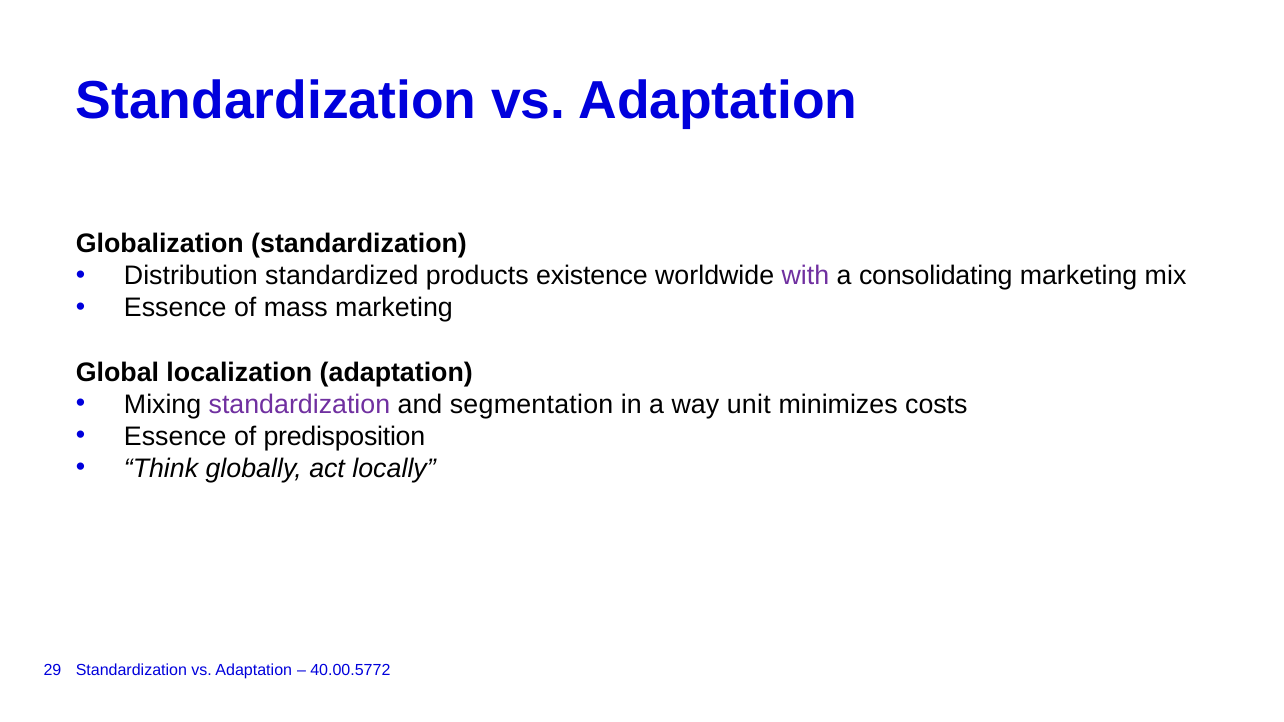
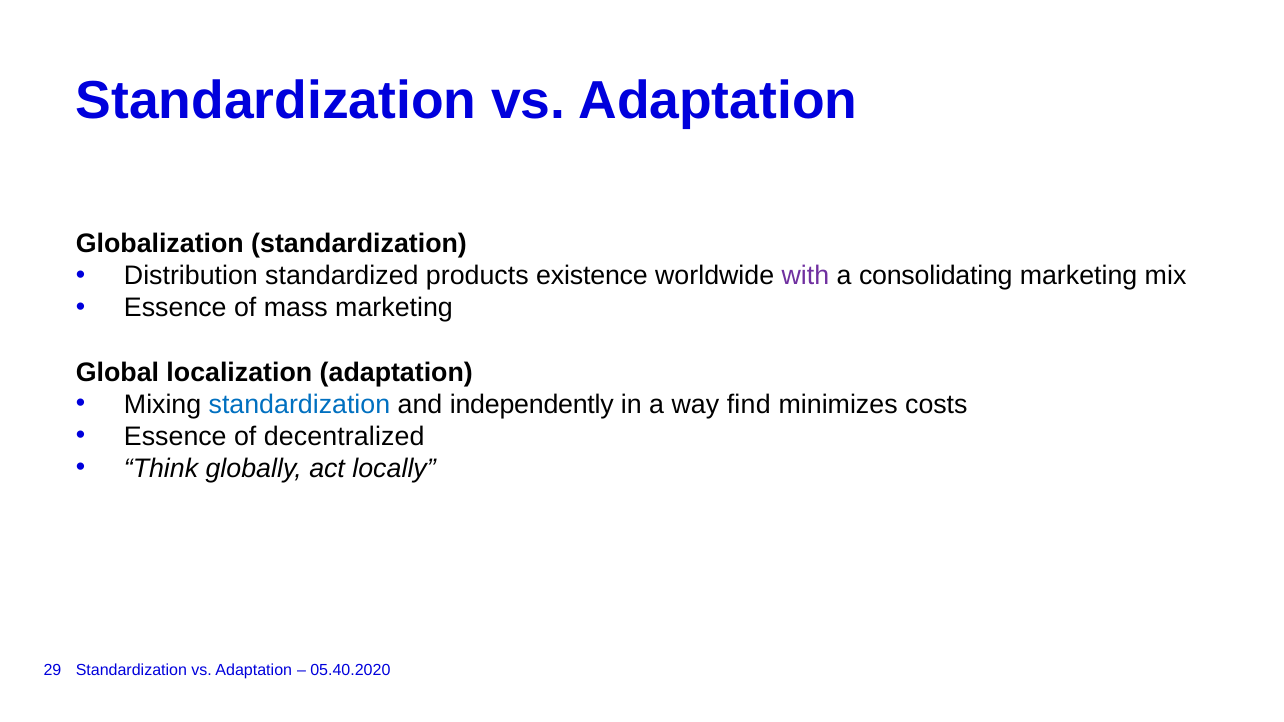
standardization at (299, 404) colour: purple -> blue
segmentation: segmentation -> independently
unit: unit -> find
predisposition: predisposition -> decentralized
40.00.5772: 40.00.5772 -> 05.40.2020
